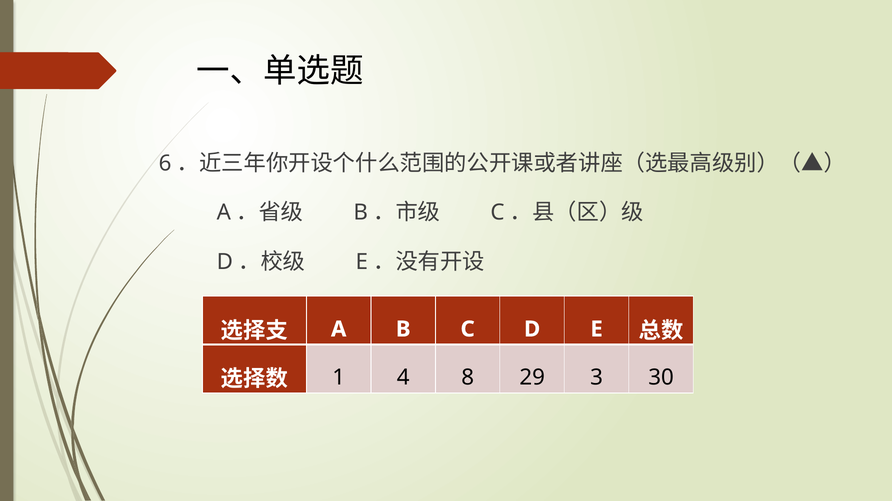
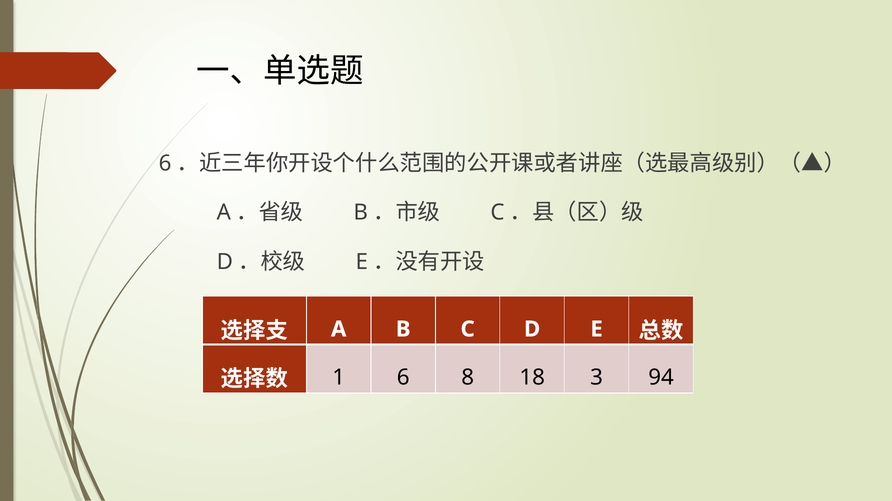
1 4: 4 -> 6
29: 29 -> 18
30: 30 -> 94
